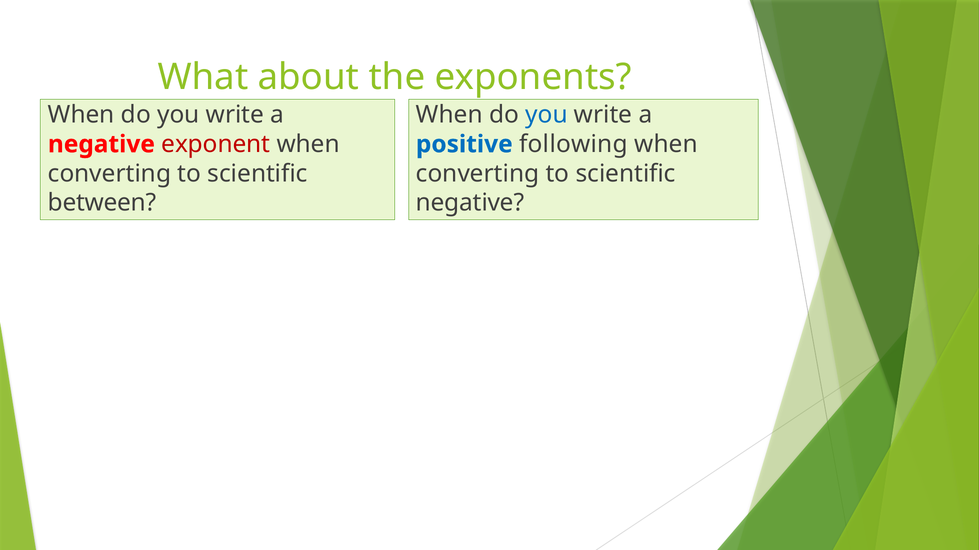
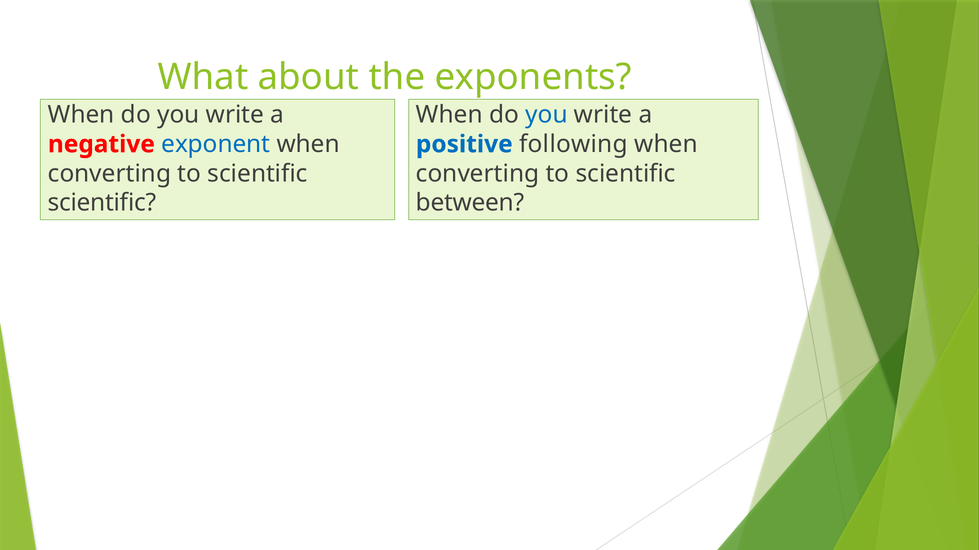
exponent colour: red -> blue
between at (102, 203): between -> scientific
negative at (470, 203): negative -> between
